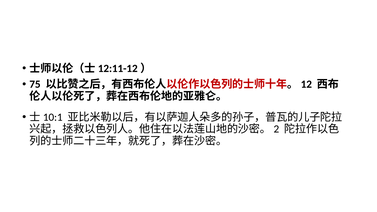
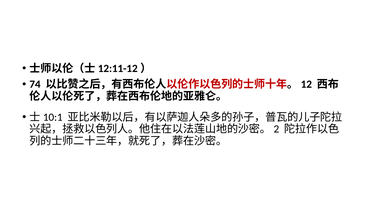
75: 75 -> 74
